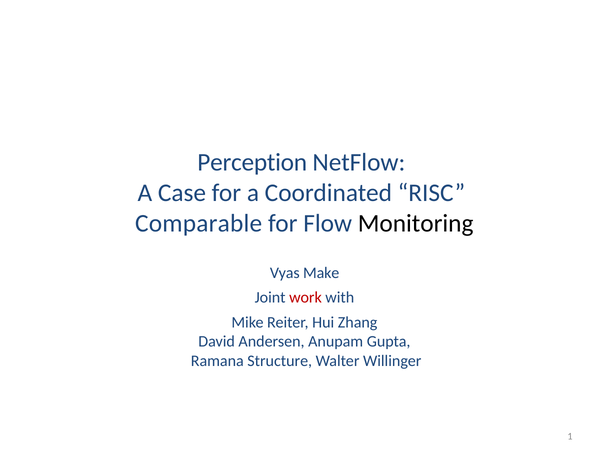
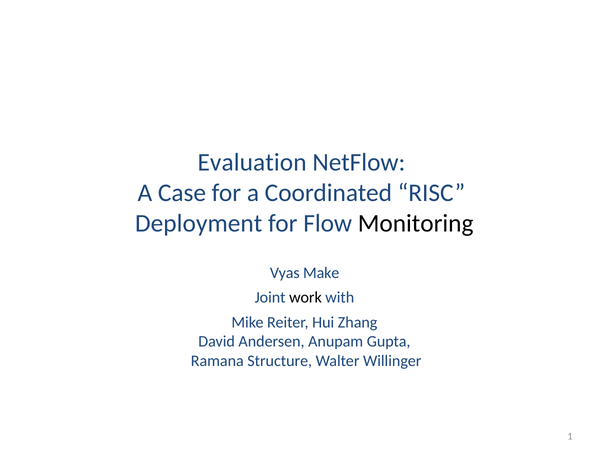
Perception: Perception -> Evaluation
Comparable: Comparable -> Deployment
work colour: red -> black
